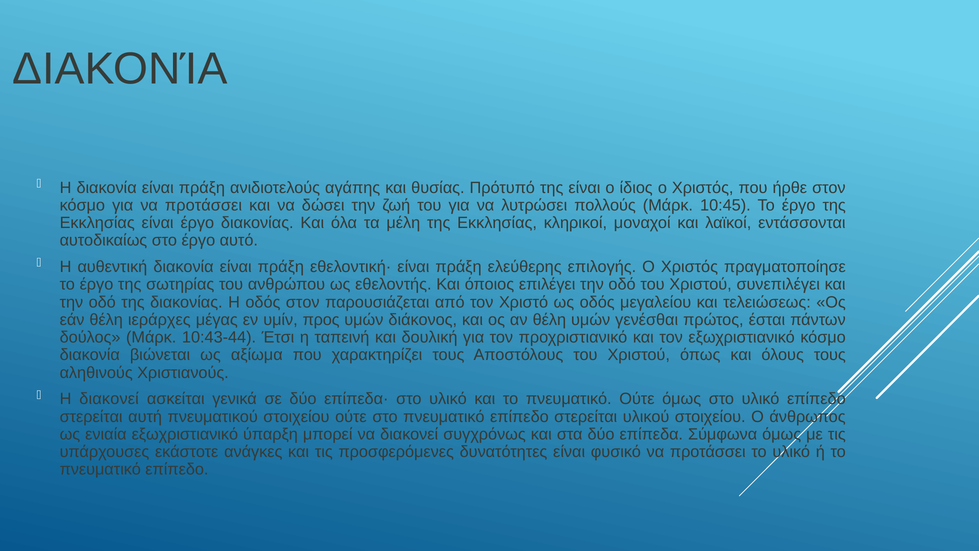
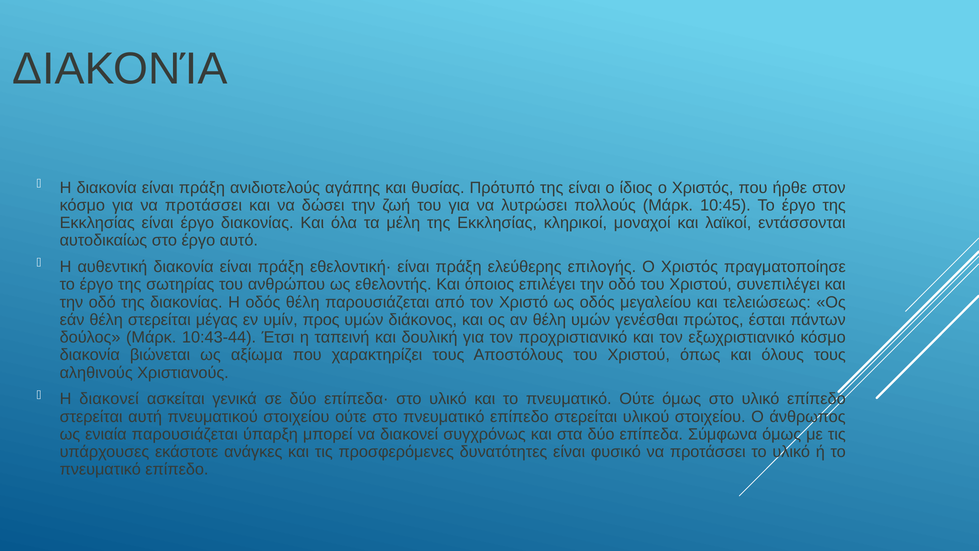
οδός στον: στον -> θέλη
θέλη ιεράρχες: ιεράρχες -> στερείται
ενιαία εξωχριστιανικό: εξωχριστιανικό -> παρουσιάζεται
